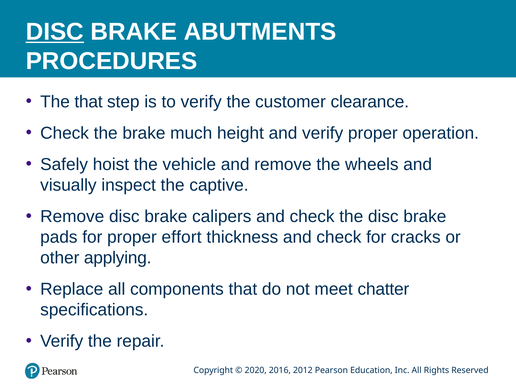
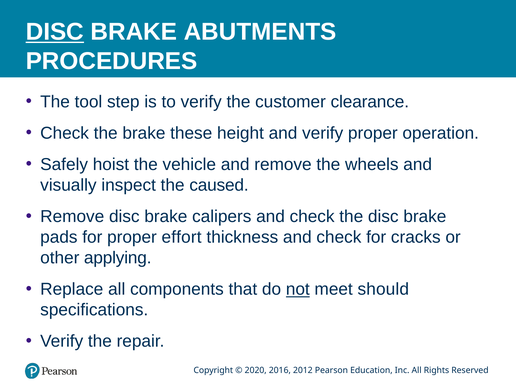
The that: that -> tool
much: much -> these
captive: captive -> caused
not underline: none -> present
chatter: chatter -> should
